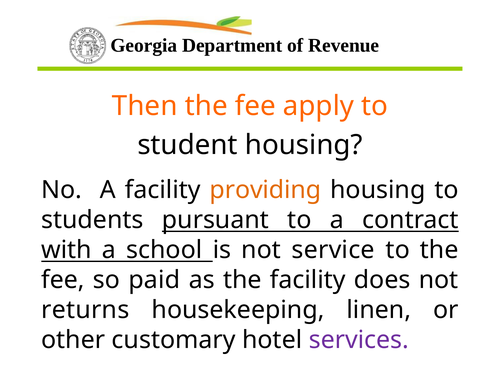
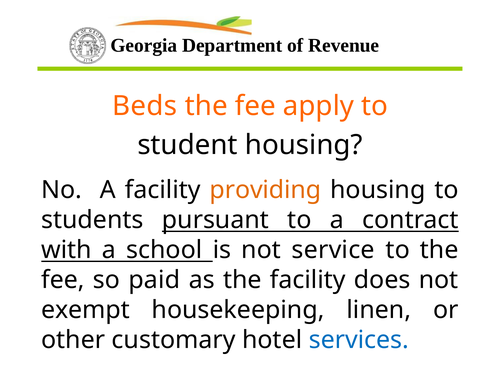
Then: Then -> Beds
returns: returns -> exempt
services colour: purple -> blue
